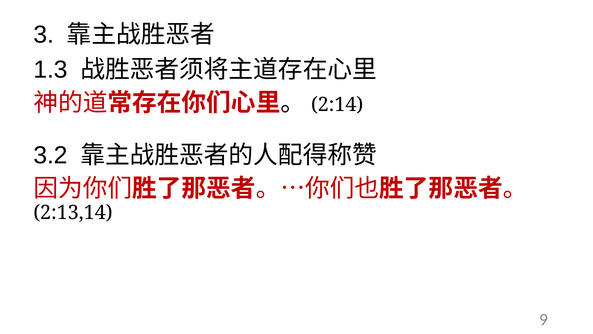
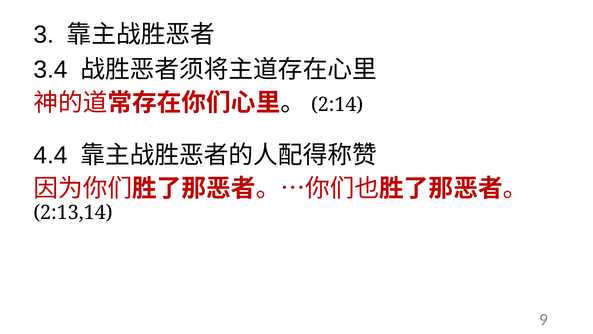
1.3: 1.3 -> 3.4
3.2: 3.2 -> 4.4
